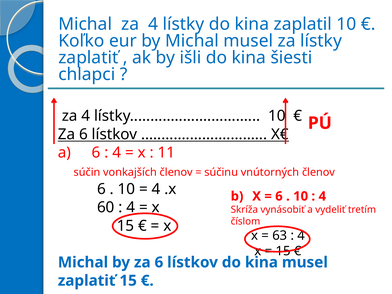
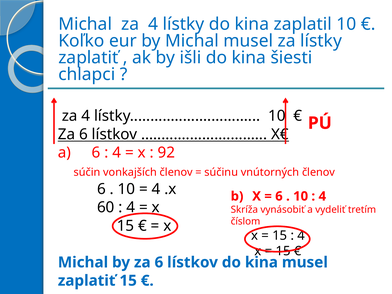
11: 11 -> 92
63 at (280, 235): 63 -> 15
